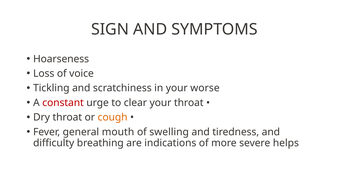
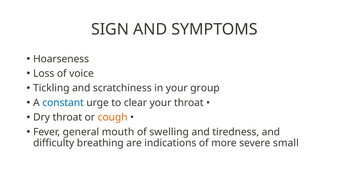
worse: worse -> group
constant colour: red -> blue
helps: helps -> small
